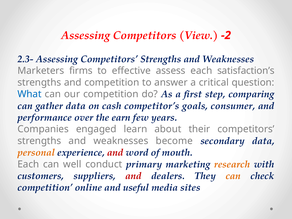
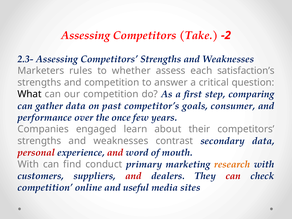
View: View -> Take
firms: firms -> rules
effective: effective -> whether
What colour: blue -> black
cash: cash -> past
earn: earn -> once
become: become -> contrast
personal colour: orange -> red
Each at (28, 164): Each -> With
well: well -> find
can at (233, 176) colour: orange -> red
